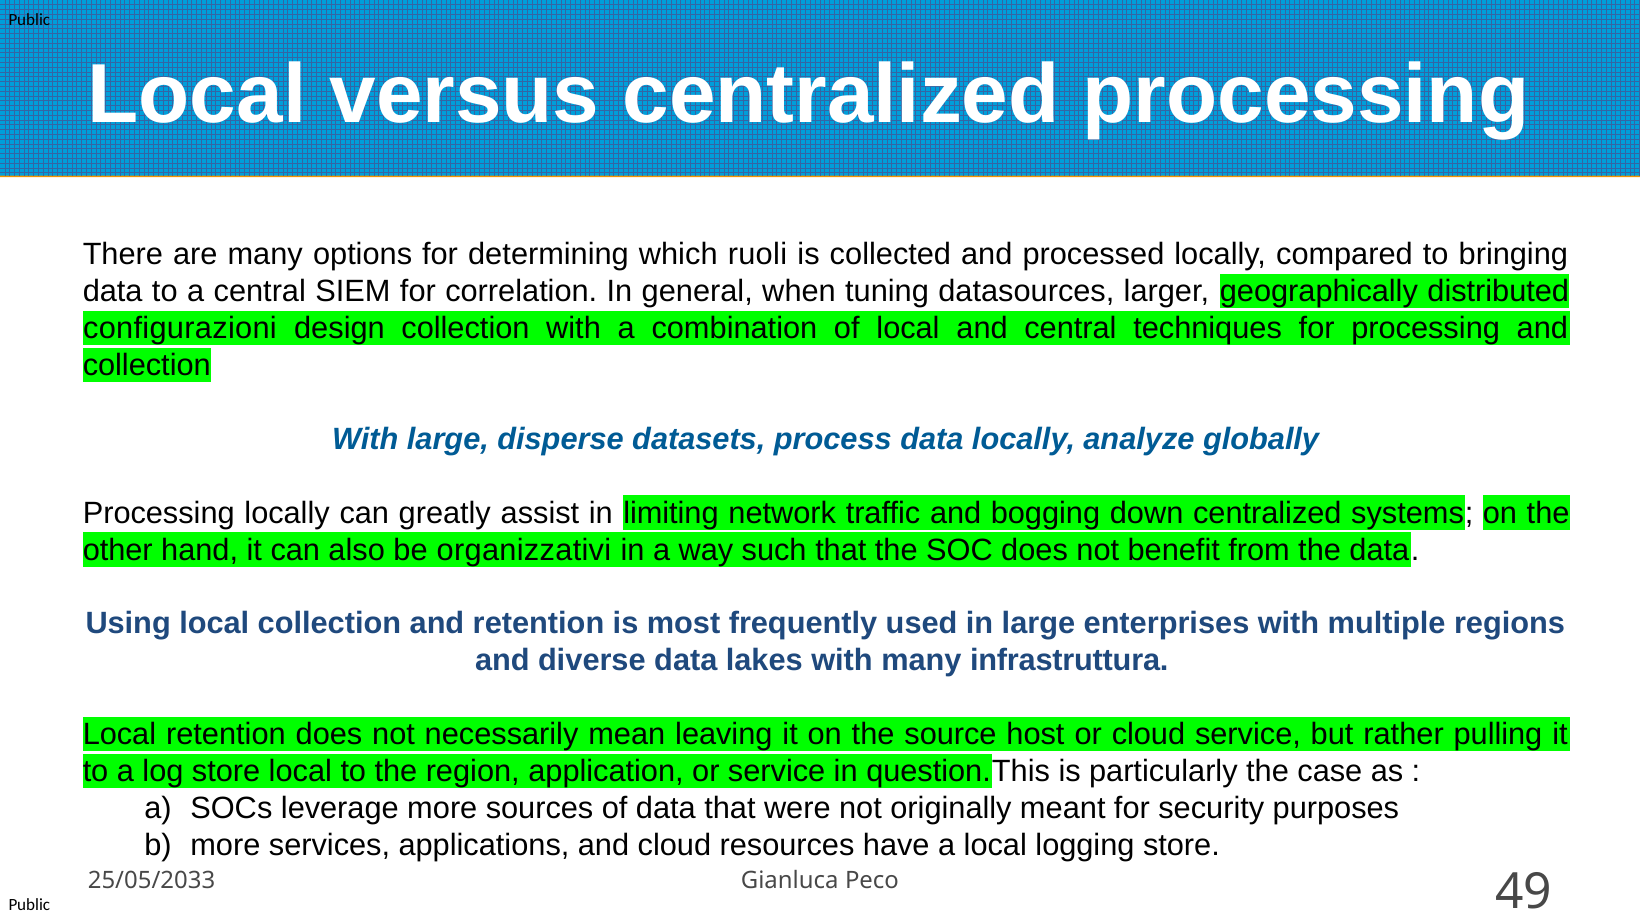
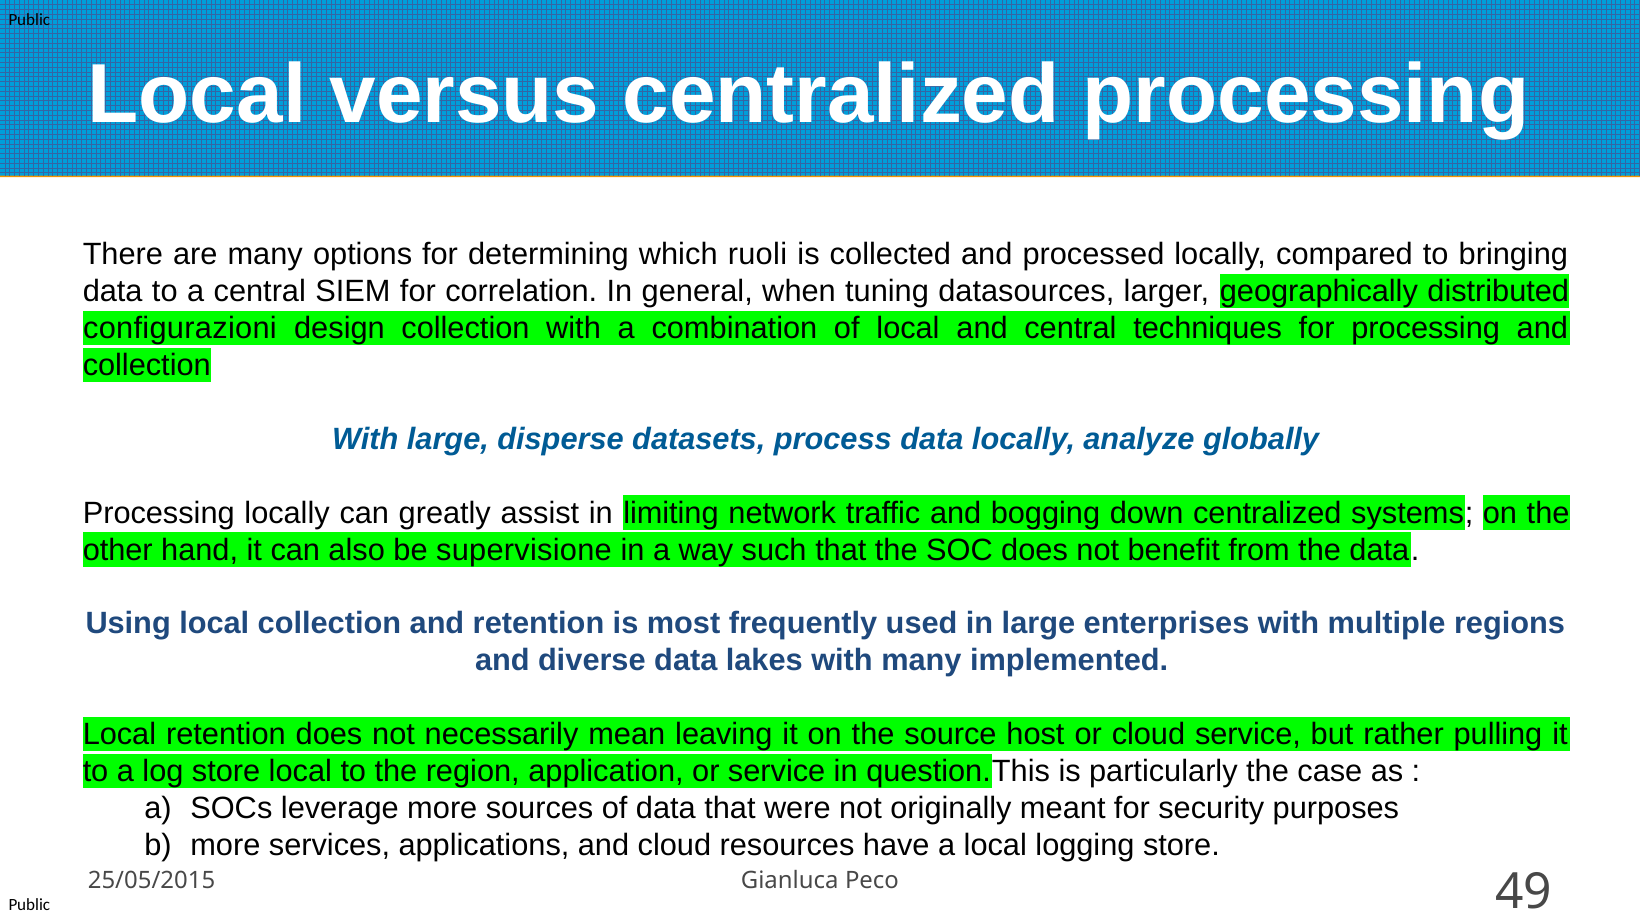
organizzativi: organizzativi -> supervisione
infrastruttura: infrastruttura -> implemented
25/05/2033: 25/05/2033 -> 25/05/2015
